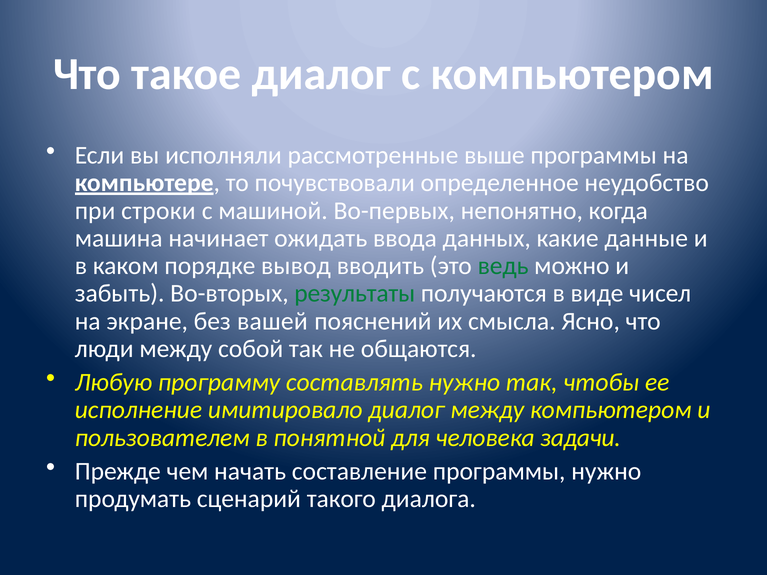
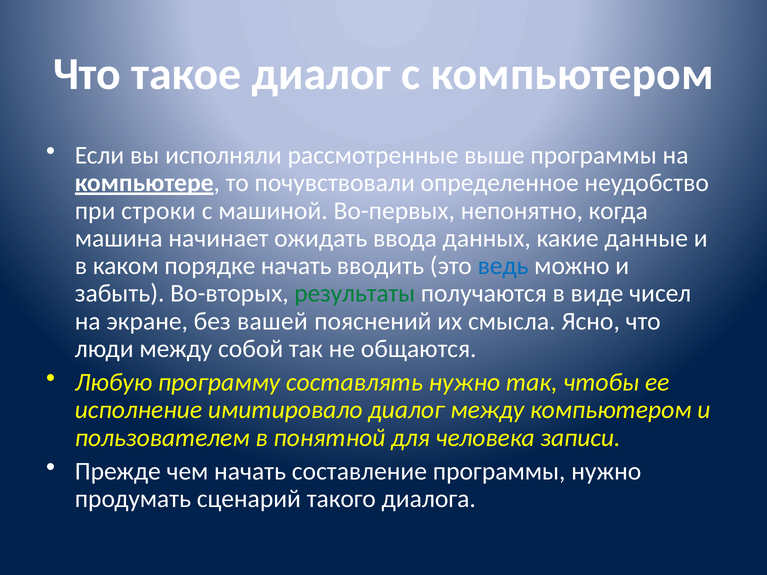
порядке вывод: вывод -> начать
ведь colour: green -> blue
задачи: задачи -> записи
